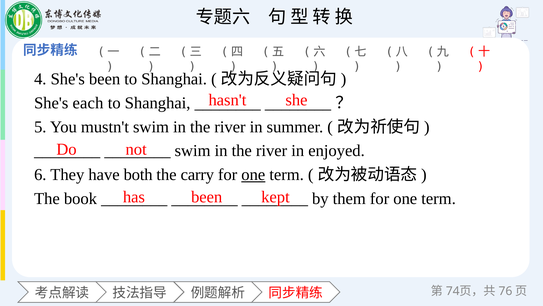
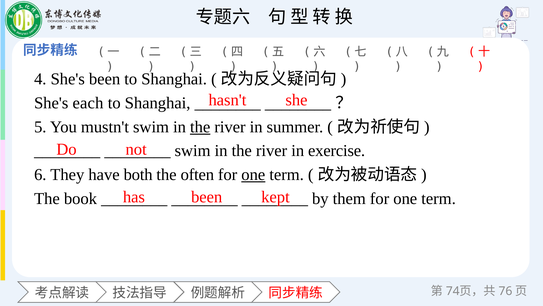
the at (200, 127) underline: none -> present
enjoyed: enjoyed -> exercise
carry: carry -> often
